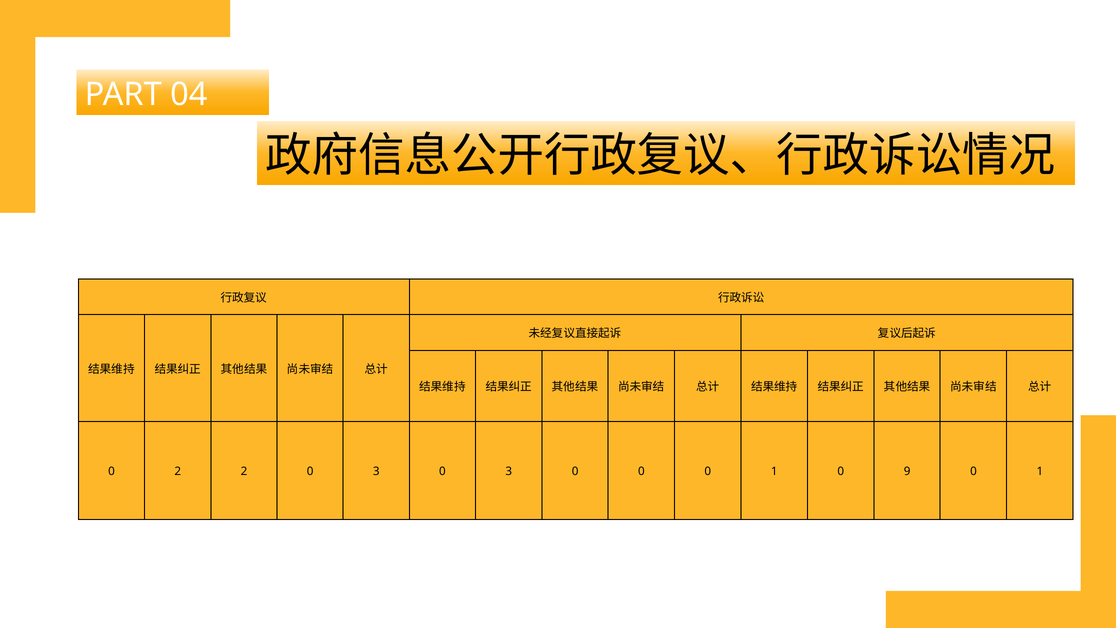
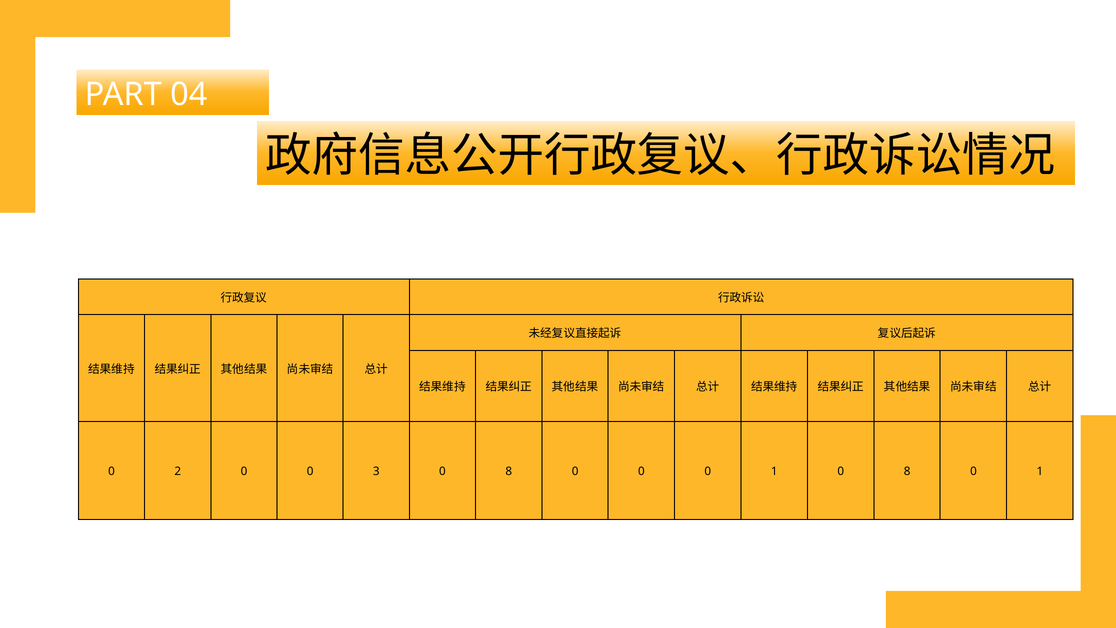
2 2: 2 -> 0
3 0 3: 3 -> 8
1 0 9: 9 -> 8
